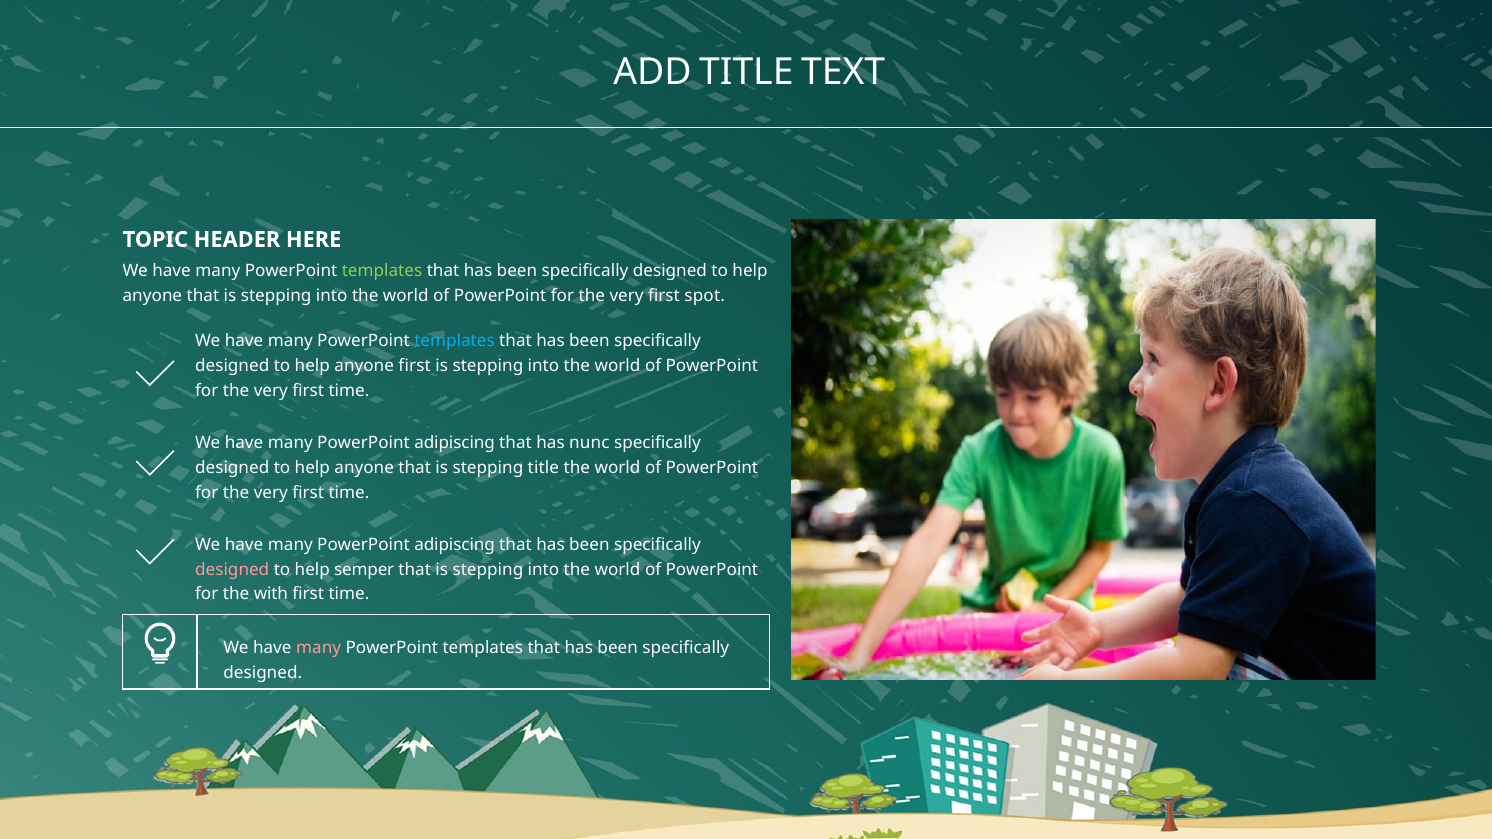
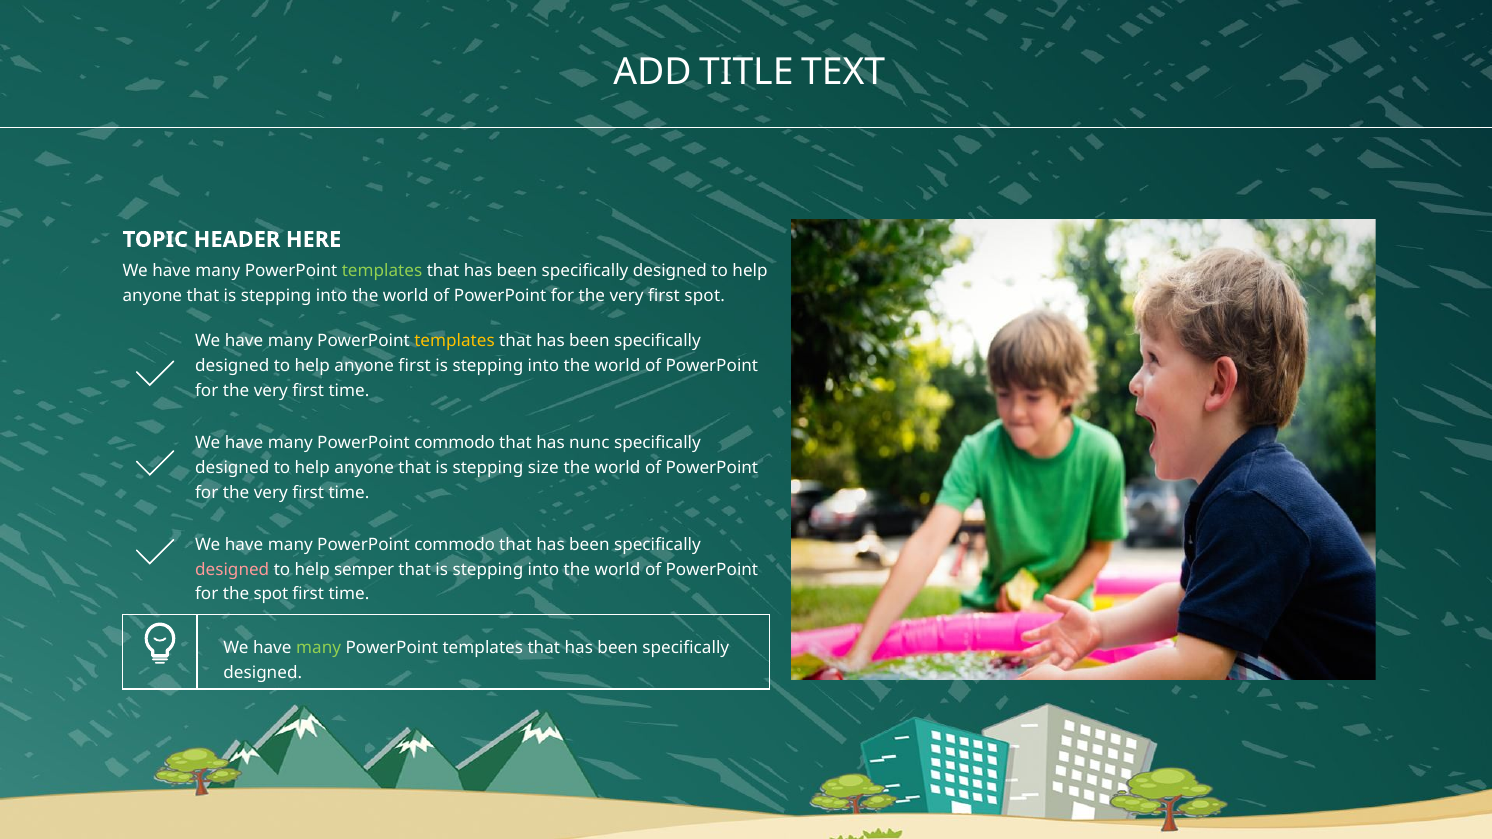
templates at (455, 342) colour: light blue -> yellow
adipiscing at (455, 443): adipiscing -> commodo
stepping title: title -> size
adipiscing at (455, 545): adipiscing -> commodo
the with: with -> spot
many at (319, 649) colour: pink -> light green
